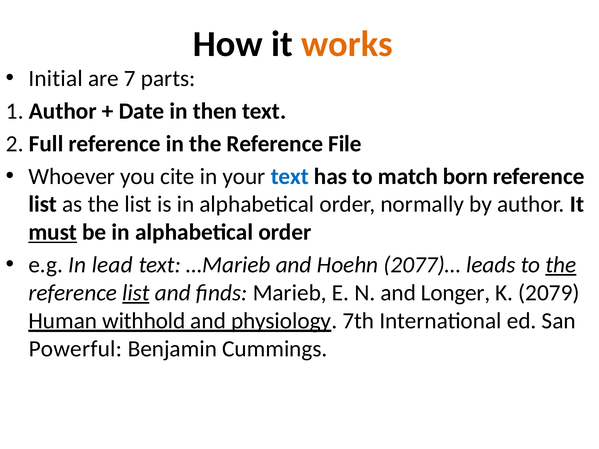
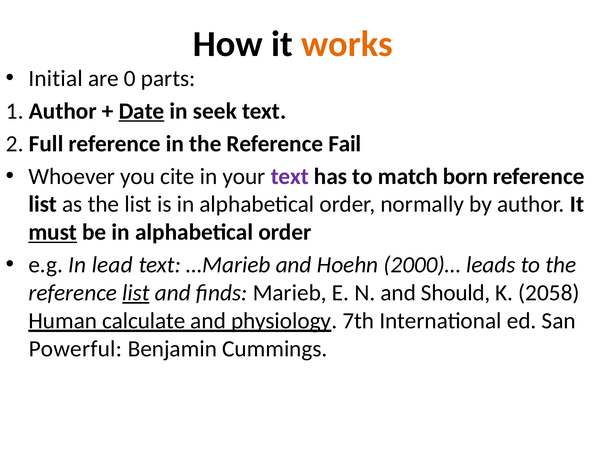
7: 7 -> 0
Date underline: none -> present
then: then -> seek
File: File -> Fail
text at (290, 176) colour: blue -> purple
2077)…: 2077)… -> 2000)…
the at (561, 265) underline: present -> none
Longer: Longer -> Should
2079: 2079 -> 2058
withhold: withhold -> calculate
